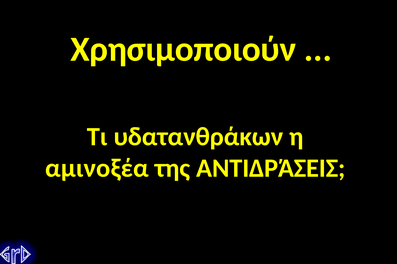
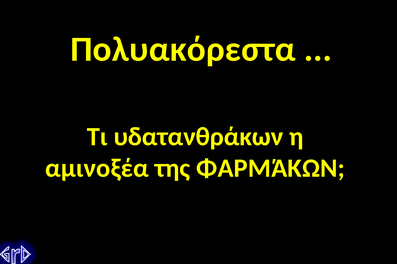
Χρησιμοποιούν: Χρησιμοποιούν -> Πολυακόρεστα
ΑΝΤΙΔΡΆΣΕΙΣ: ΑΝΤΙΔΡΆΣΕΙΣ -> ΦΑΡΜΆΚΩΝ
